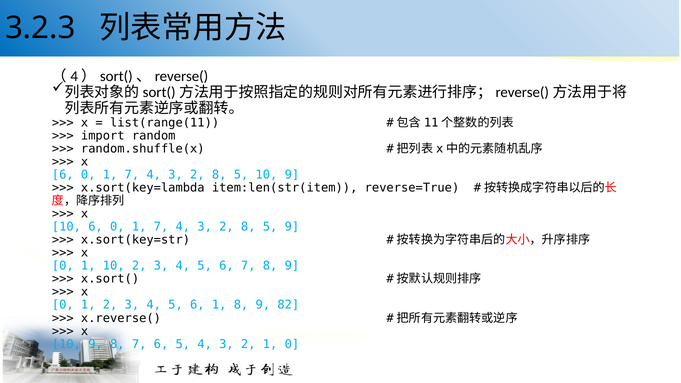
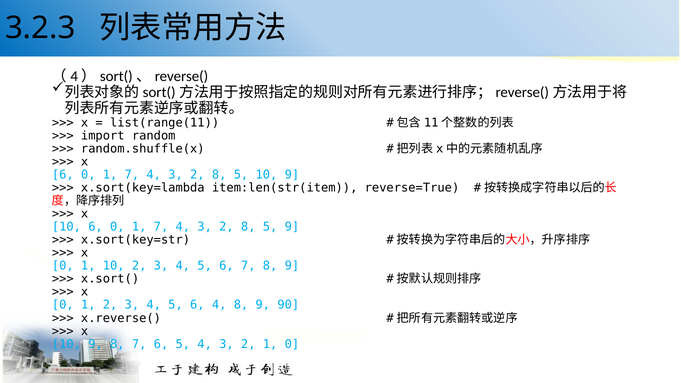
6 1: 1 -> 4
82: 82 -> 90
